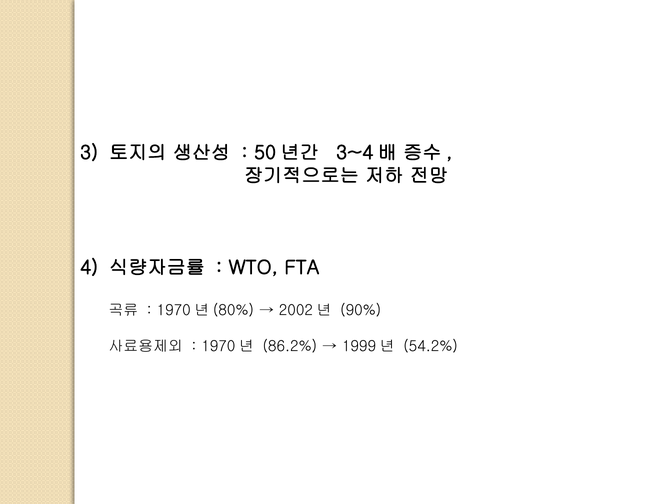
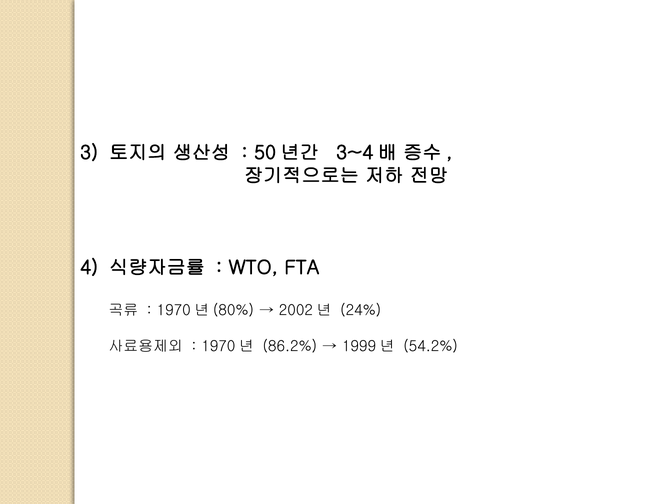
90%: 90% -> 24%
